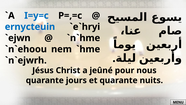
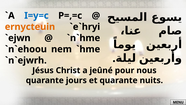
ernycteuin colour: blue -> orange
